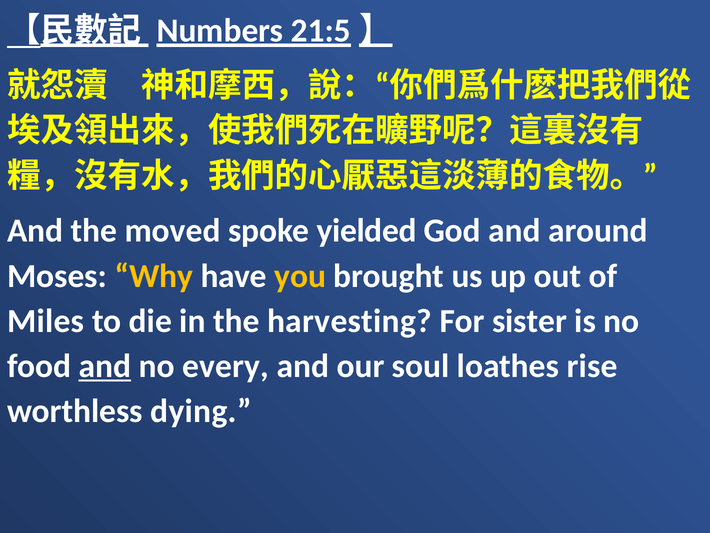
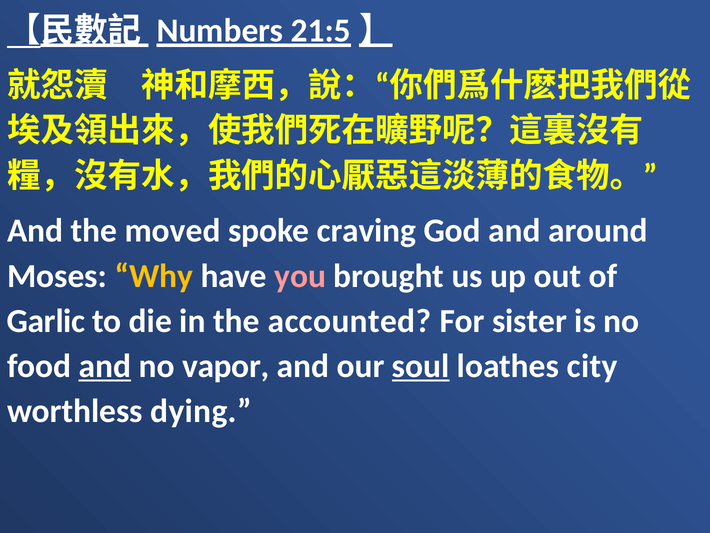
yielded: yielded -> craving
you colour: yellow -> pink
Miles: Miles -> Garlic
harvesting: harvesting -> accounted
every: every -> vapor
soul underline: none -> present
rise: rise -> city
